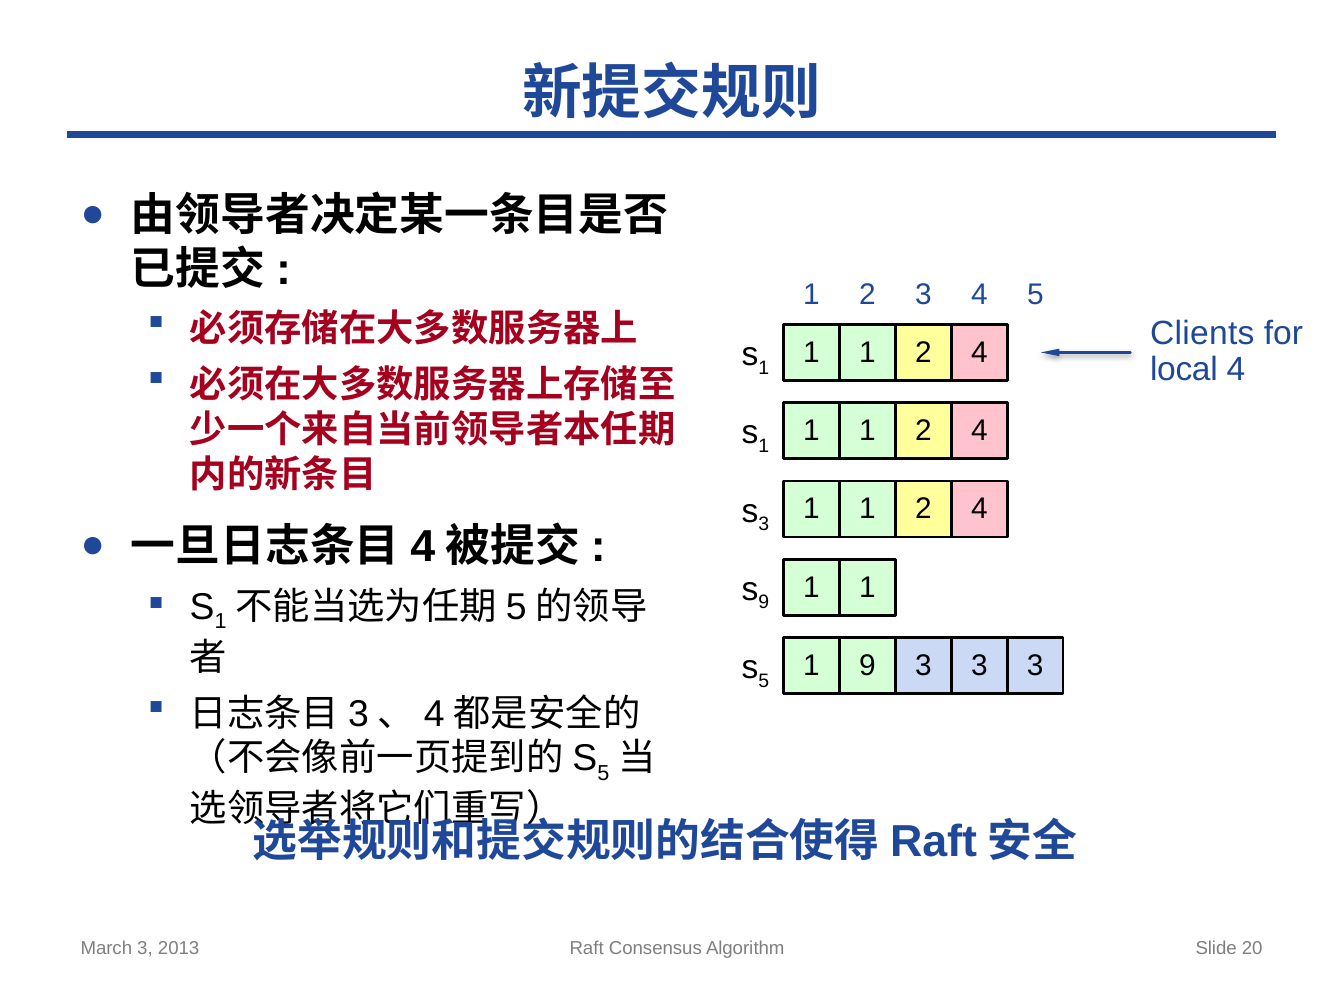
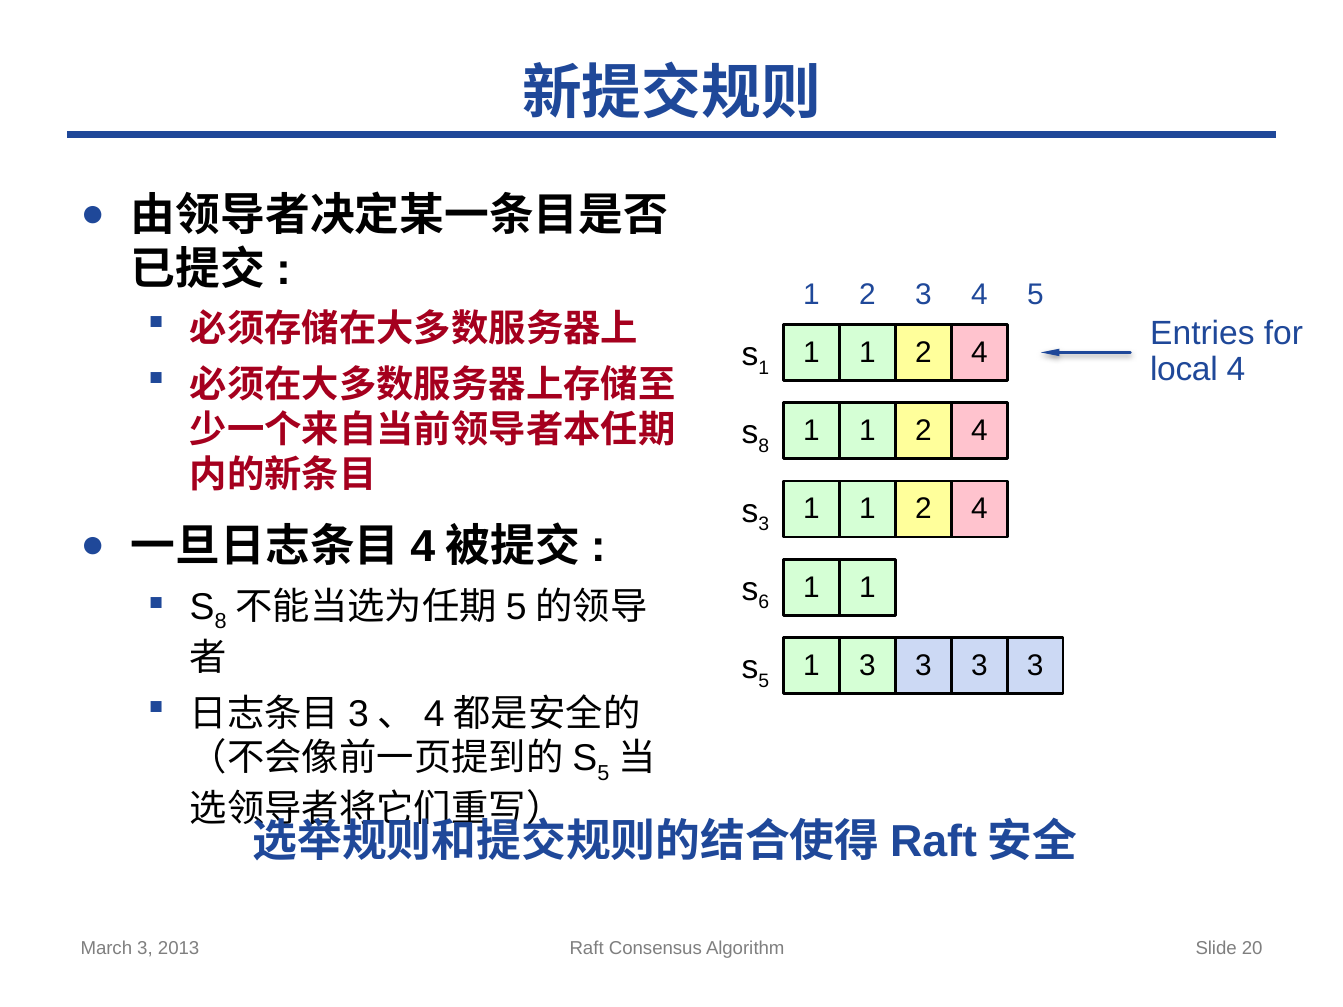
Clients: Clients -> Entries
1 at (764, 446): 1 -> 8
9 at (764, 603): 9 -> 6
1 at (221, 622): 1 -> 8
1 9: 9 -> 3
